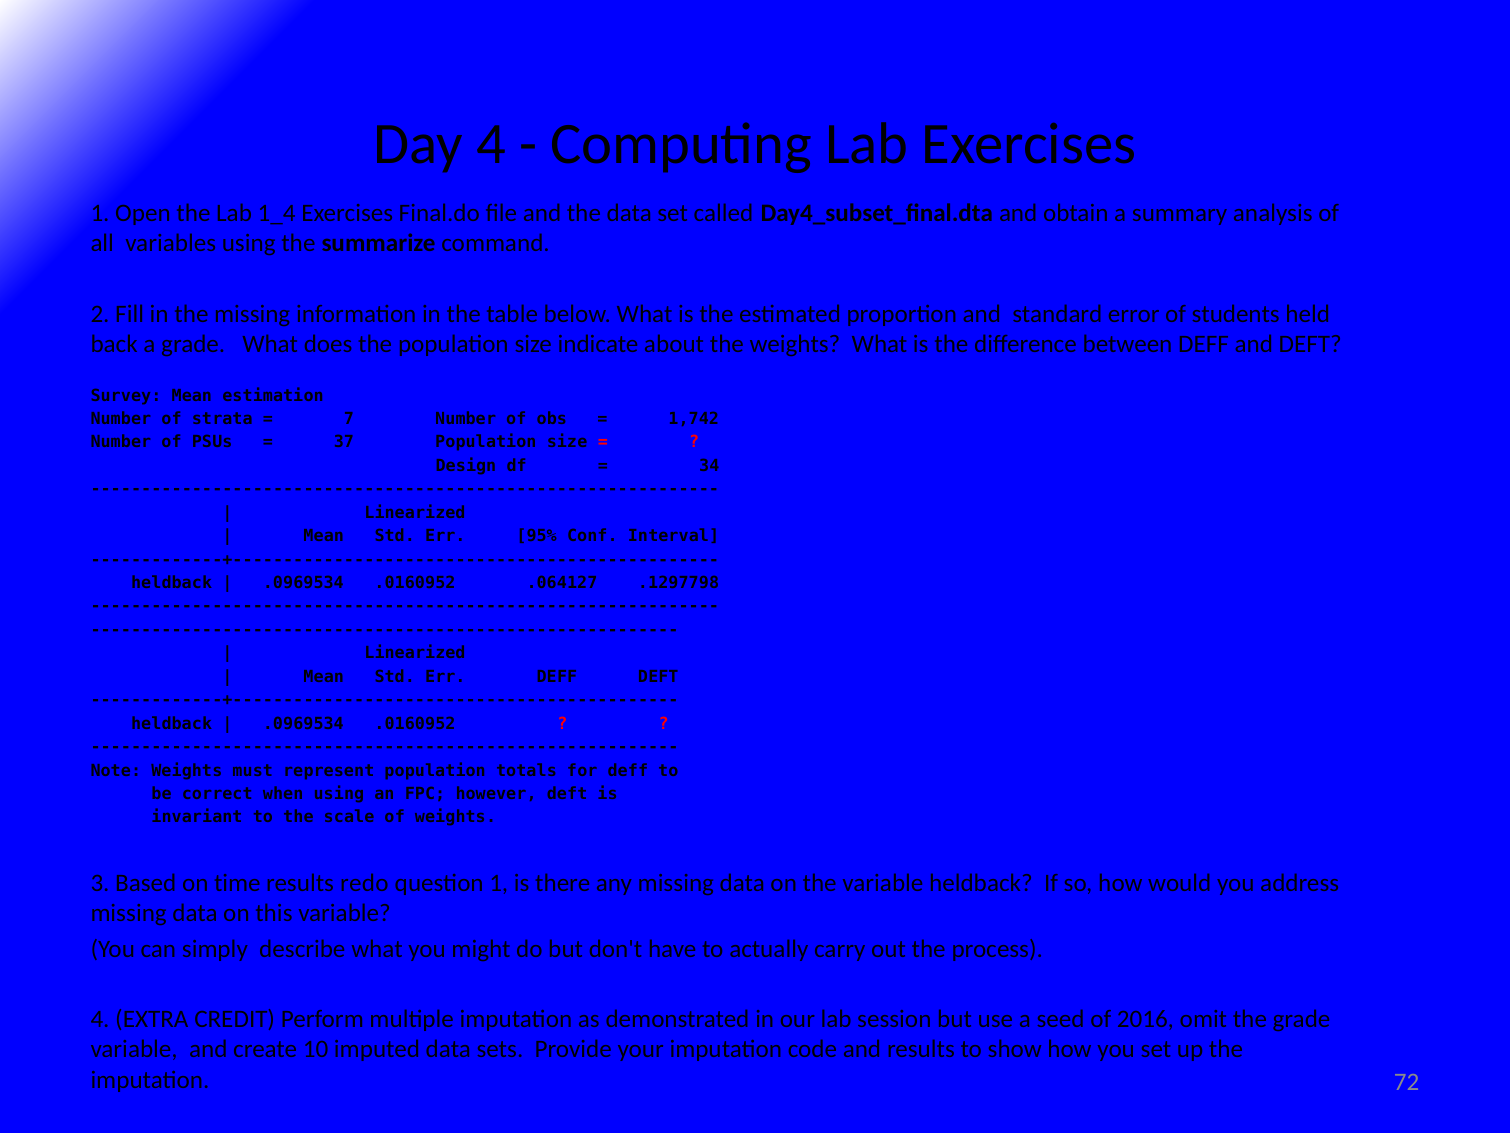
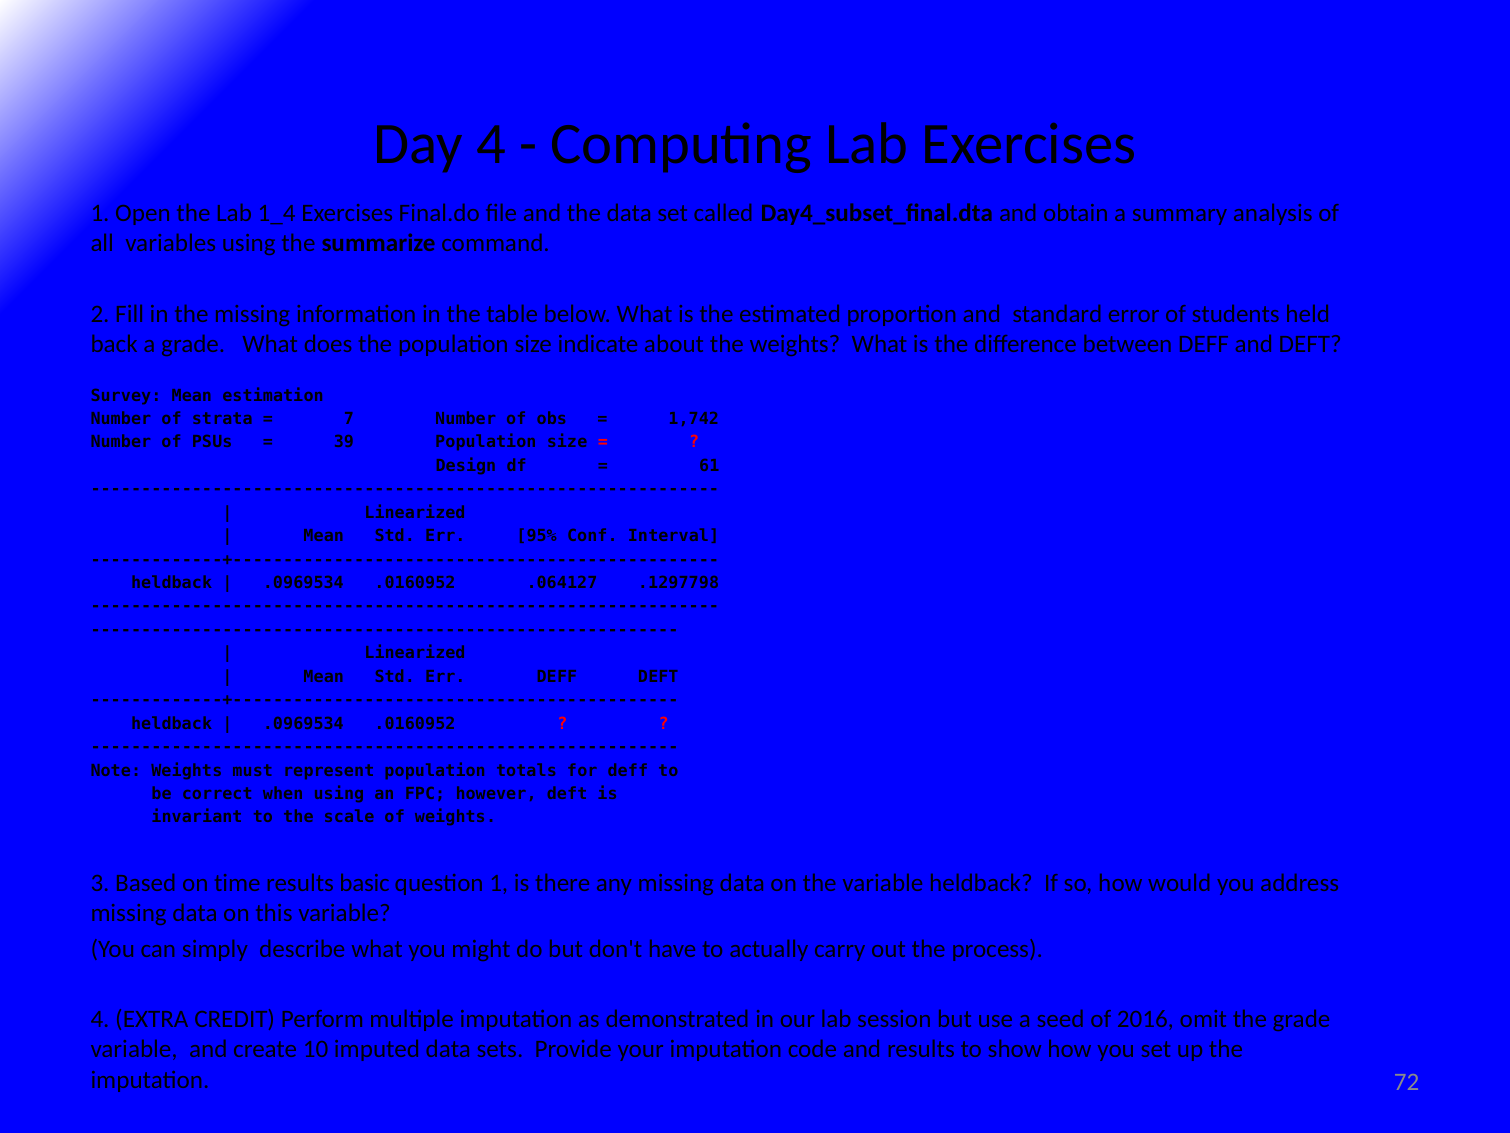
37: 37 -> 39
34: 34 -> 61
redo: redo -> basic
